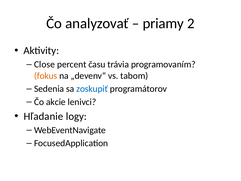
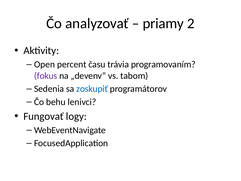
Close: Close -> Open
fokus colour: orange -> purple
akcie: akcie -> behu
Hľadanie: Hľadanie -> Fungovať
